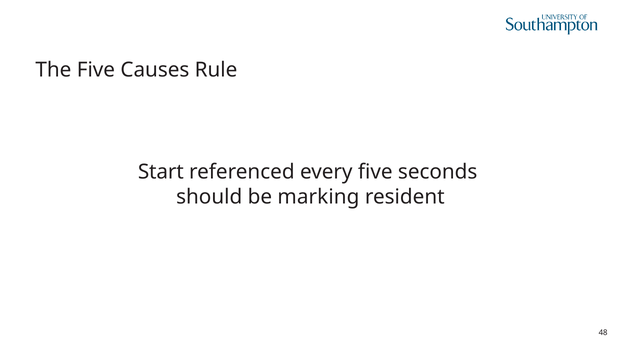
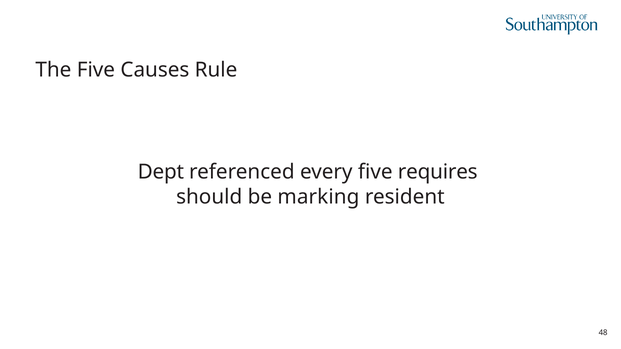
Start: Start -> Dept
seconds: seconds -> requires
